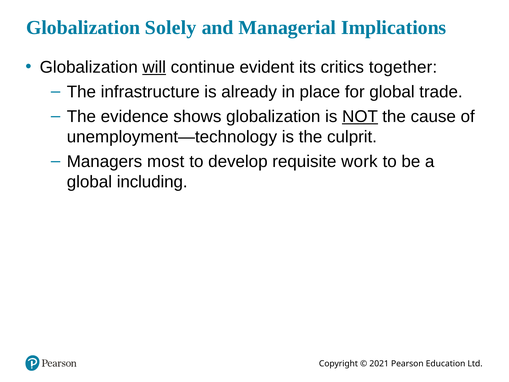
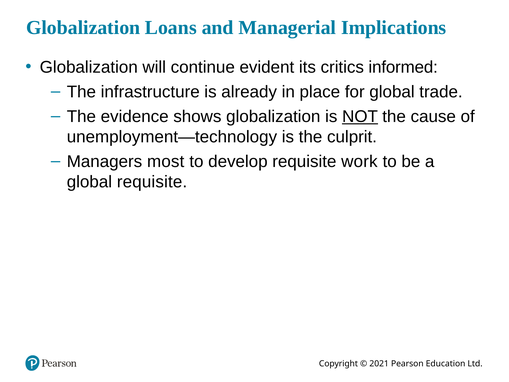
Solely: Solely -> Loans
will underline: present -> none
together: together -> informed
global including: including -> requisite
